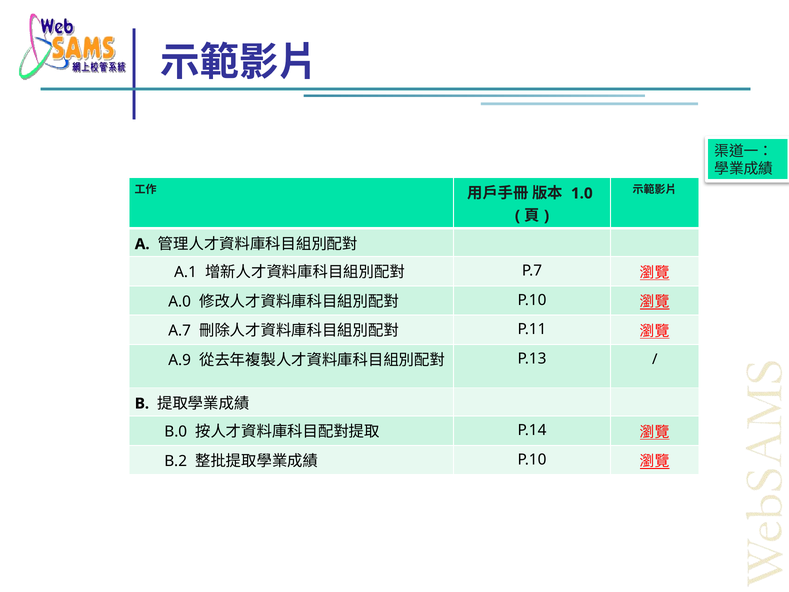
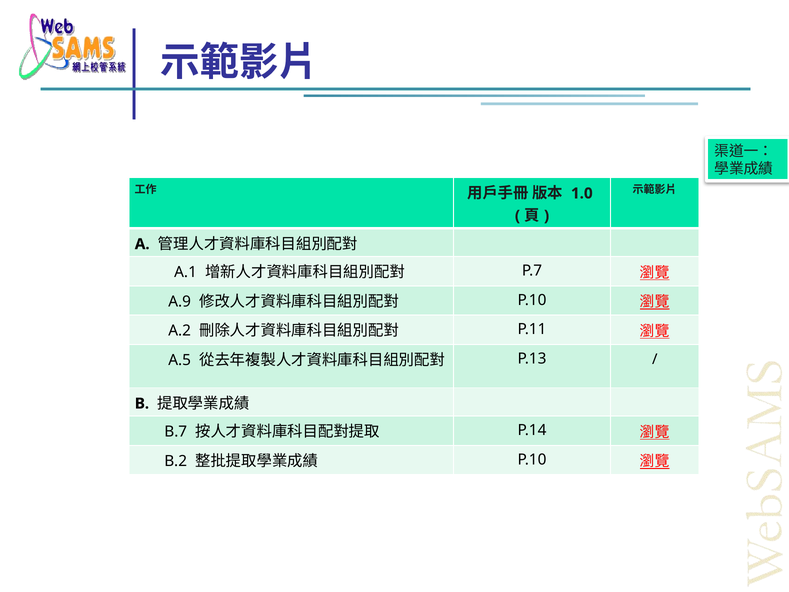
A.0: A.0 -> A.9
A.7: A.7 -> A.2
A.9: A.9 -> A.5
B.0: B.0 -> B.7
